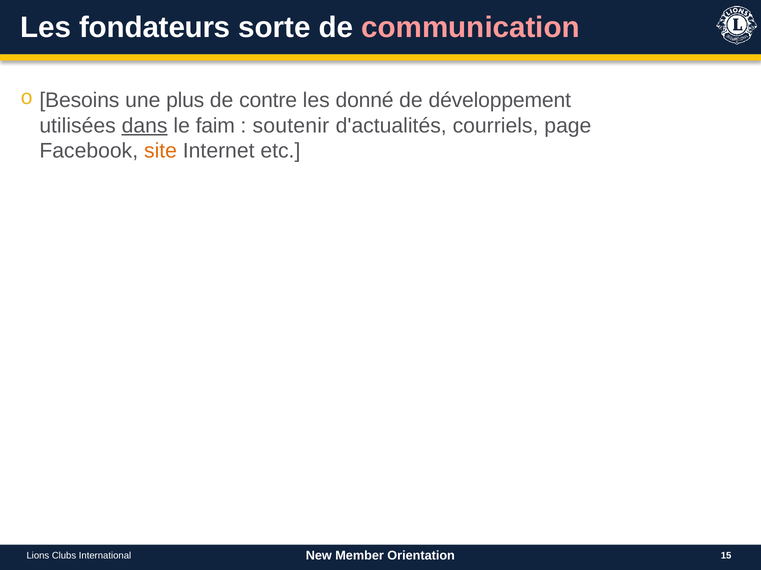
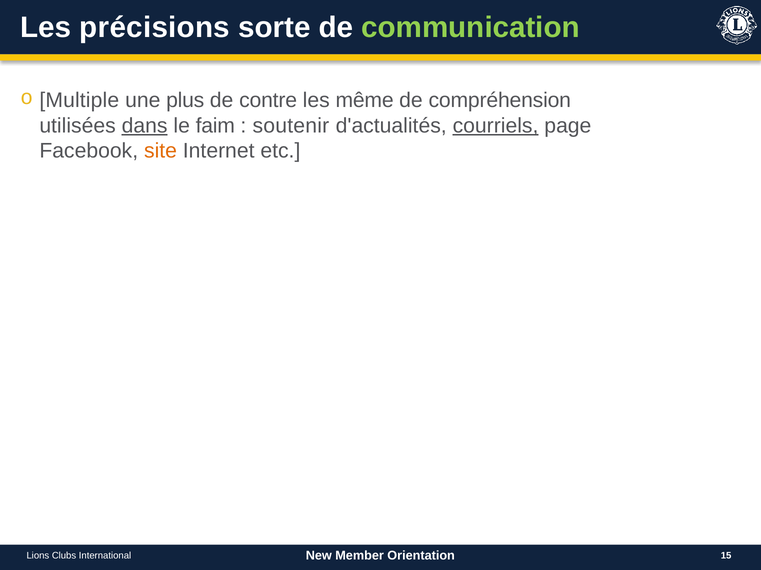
fondateurs: fondateurs -> précisions
communication colour: pink -> light green
Besoins: Besoins -> Multiple
donné: donné -> même
développement: développement -> compréhension
courriels underline: none -> present
